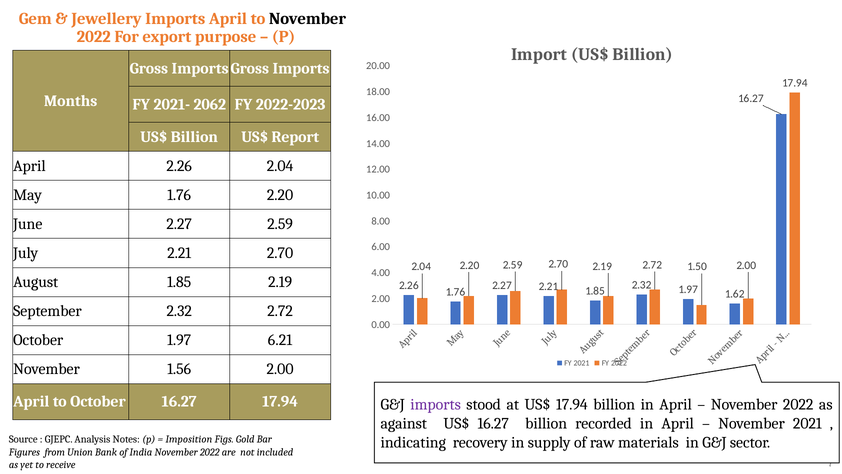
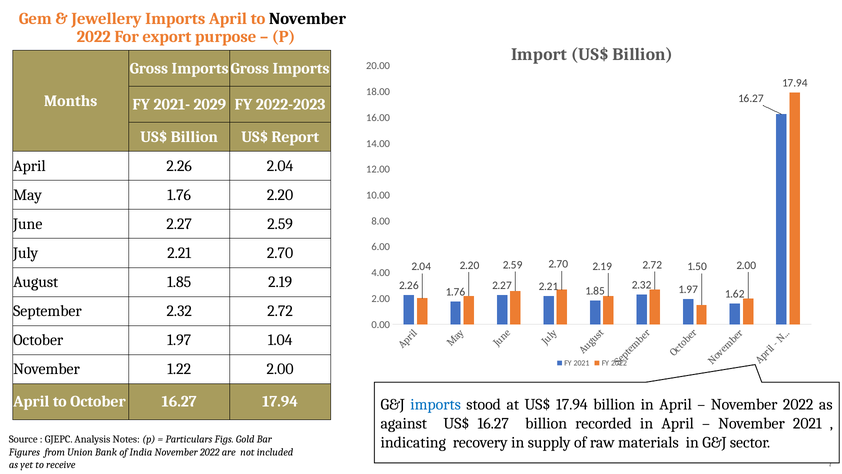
2062: 2062 -> 2029
6.21: 6.21 -> 1.04
1.56: 1.56 -> 1.22
imports at (436, 404) colour: purple -> blue
Imposition: Imposition -> Particulars
